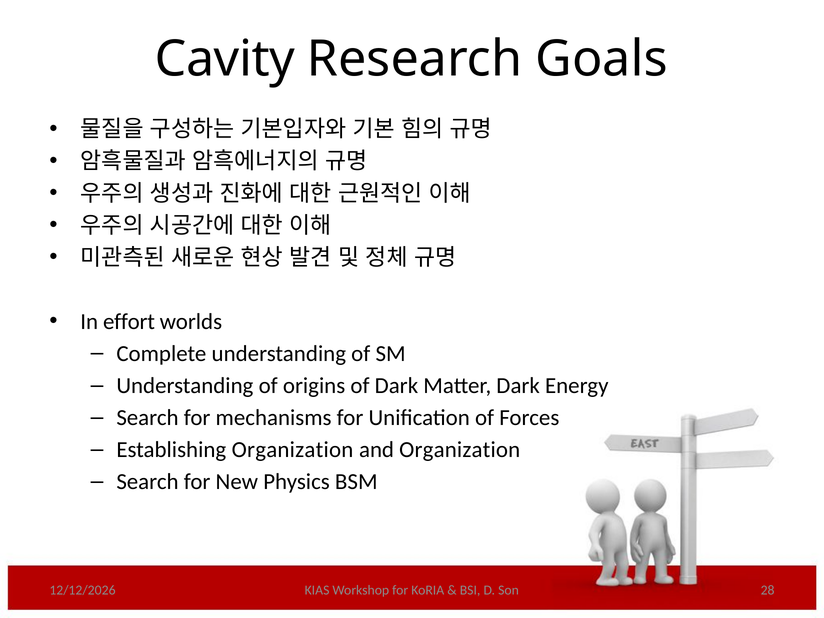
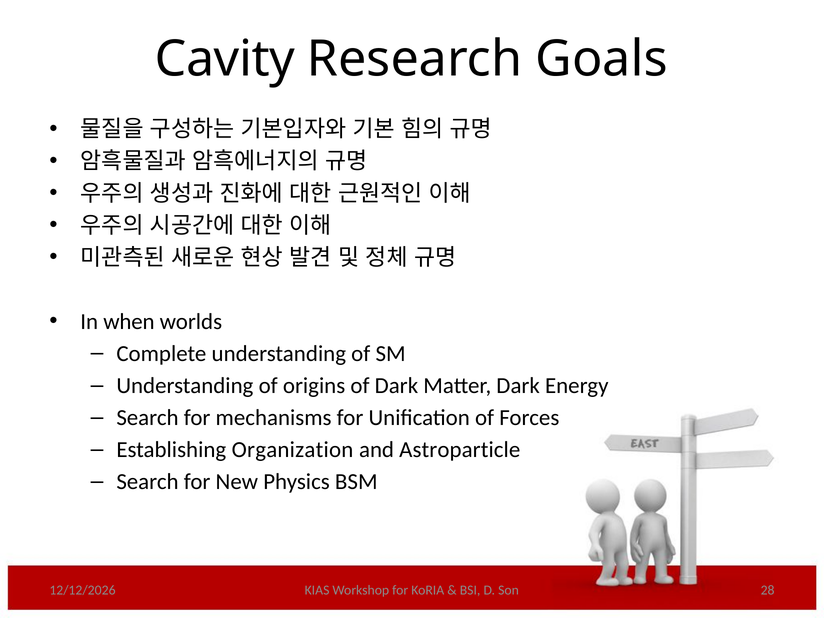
effort: effort -> when
and Organization: Organization -> Astroparticle
